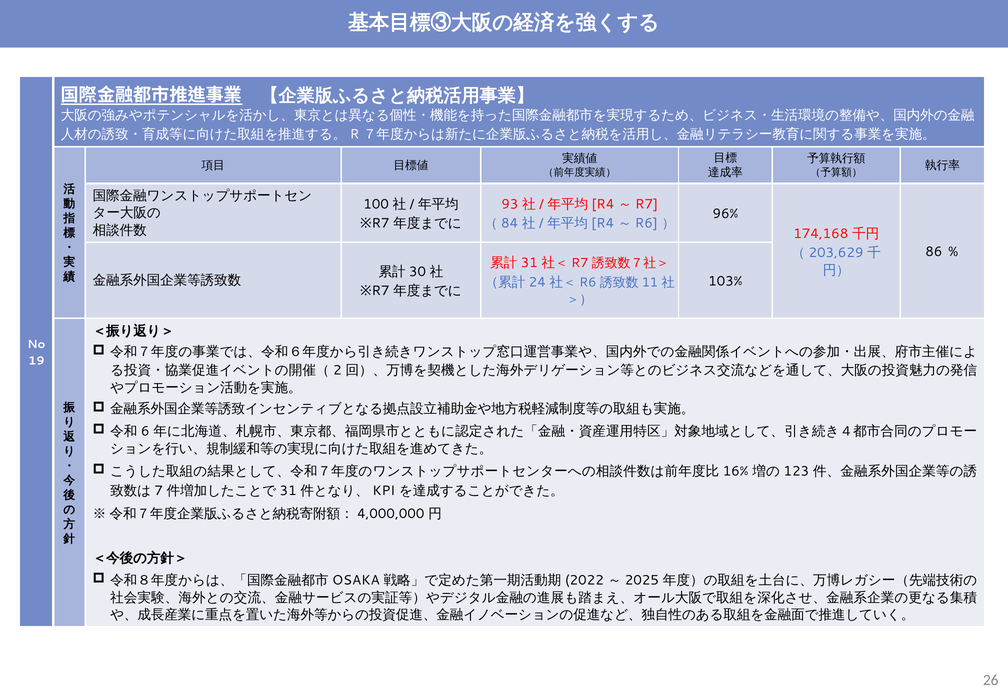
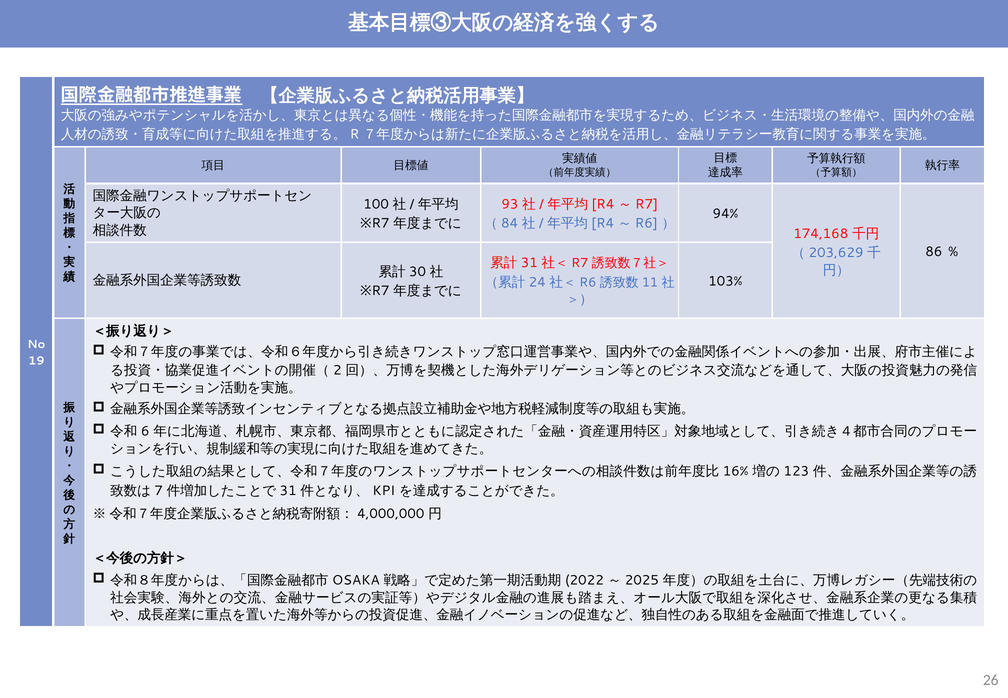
96%: 96% -> 94%
